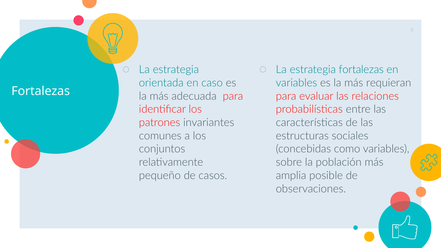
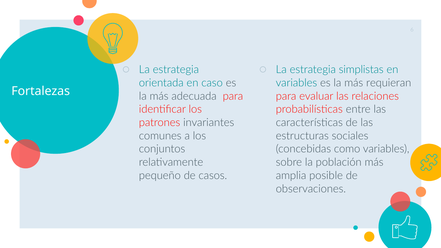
estrategia fortalezas: fortalezas -> simplistas
